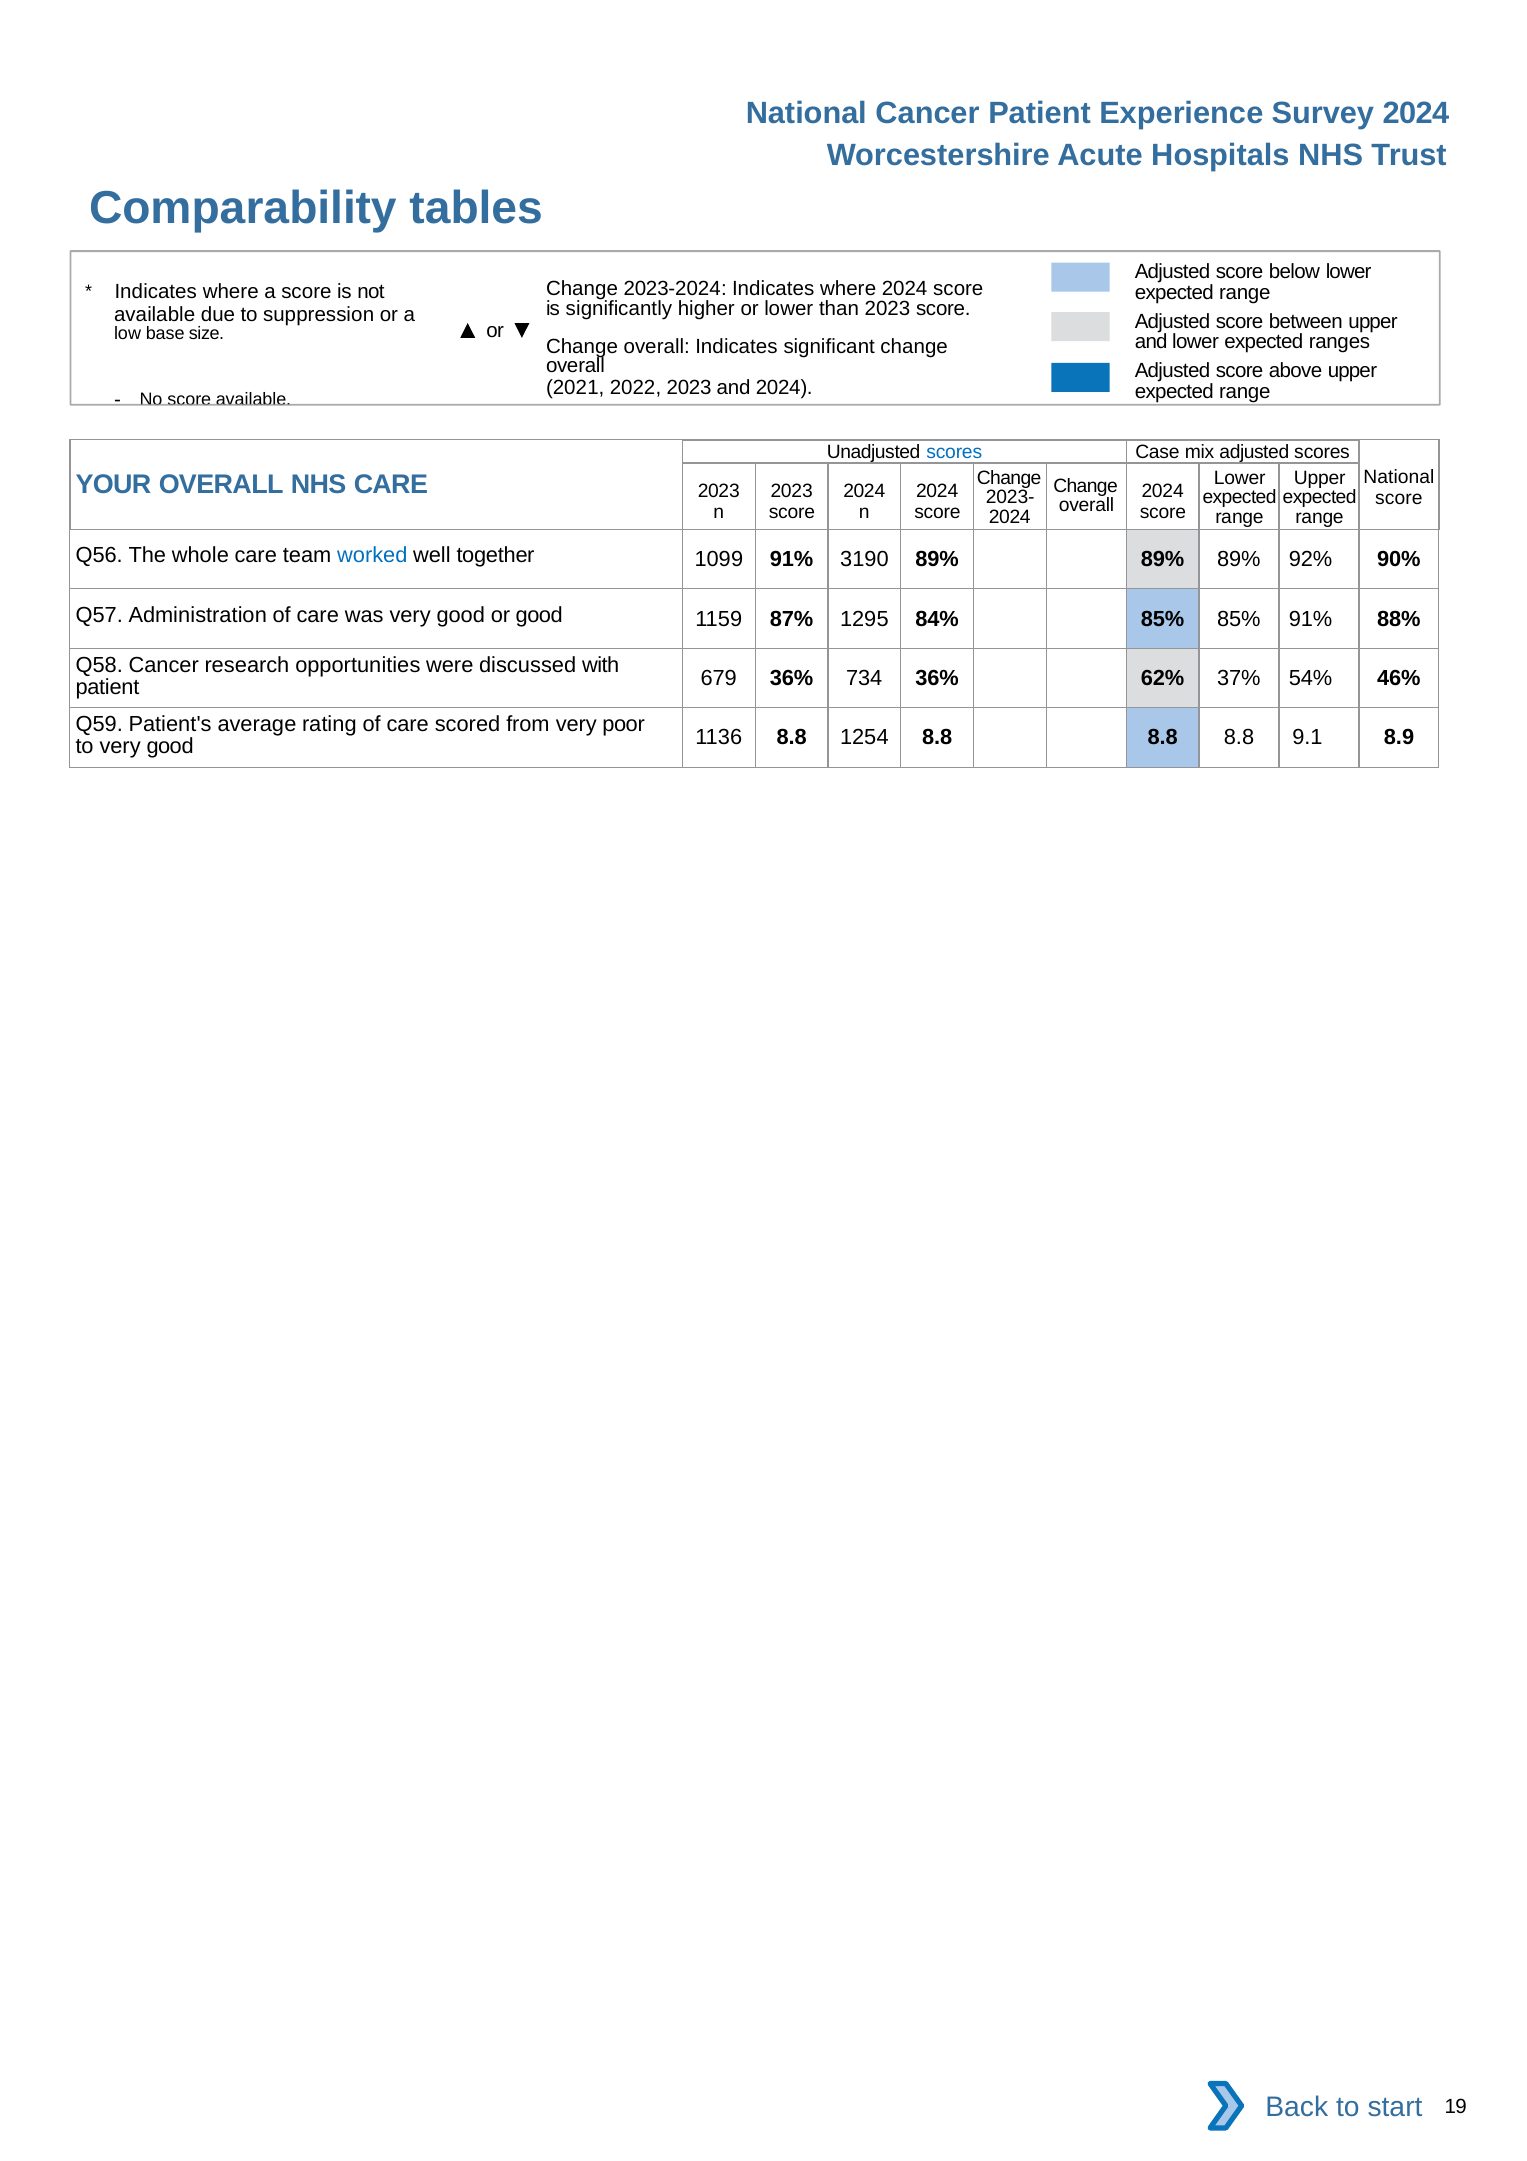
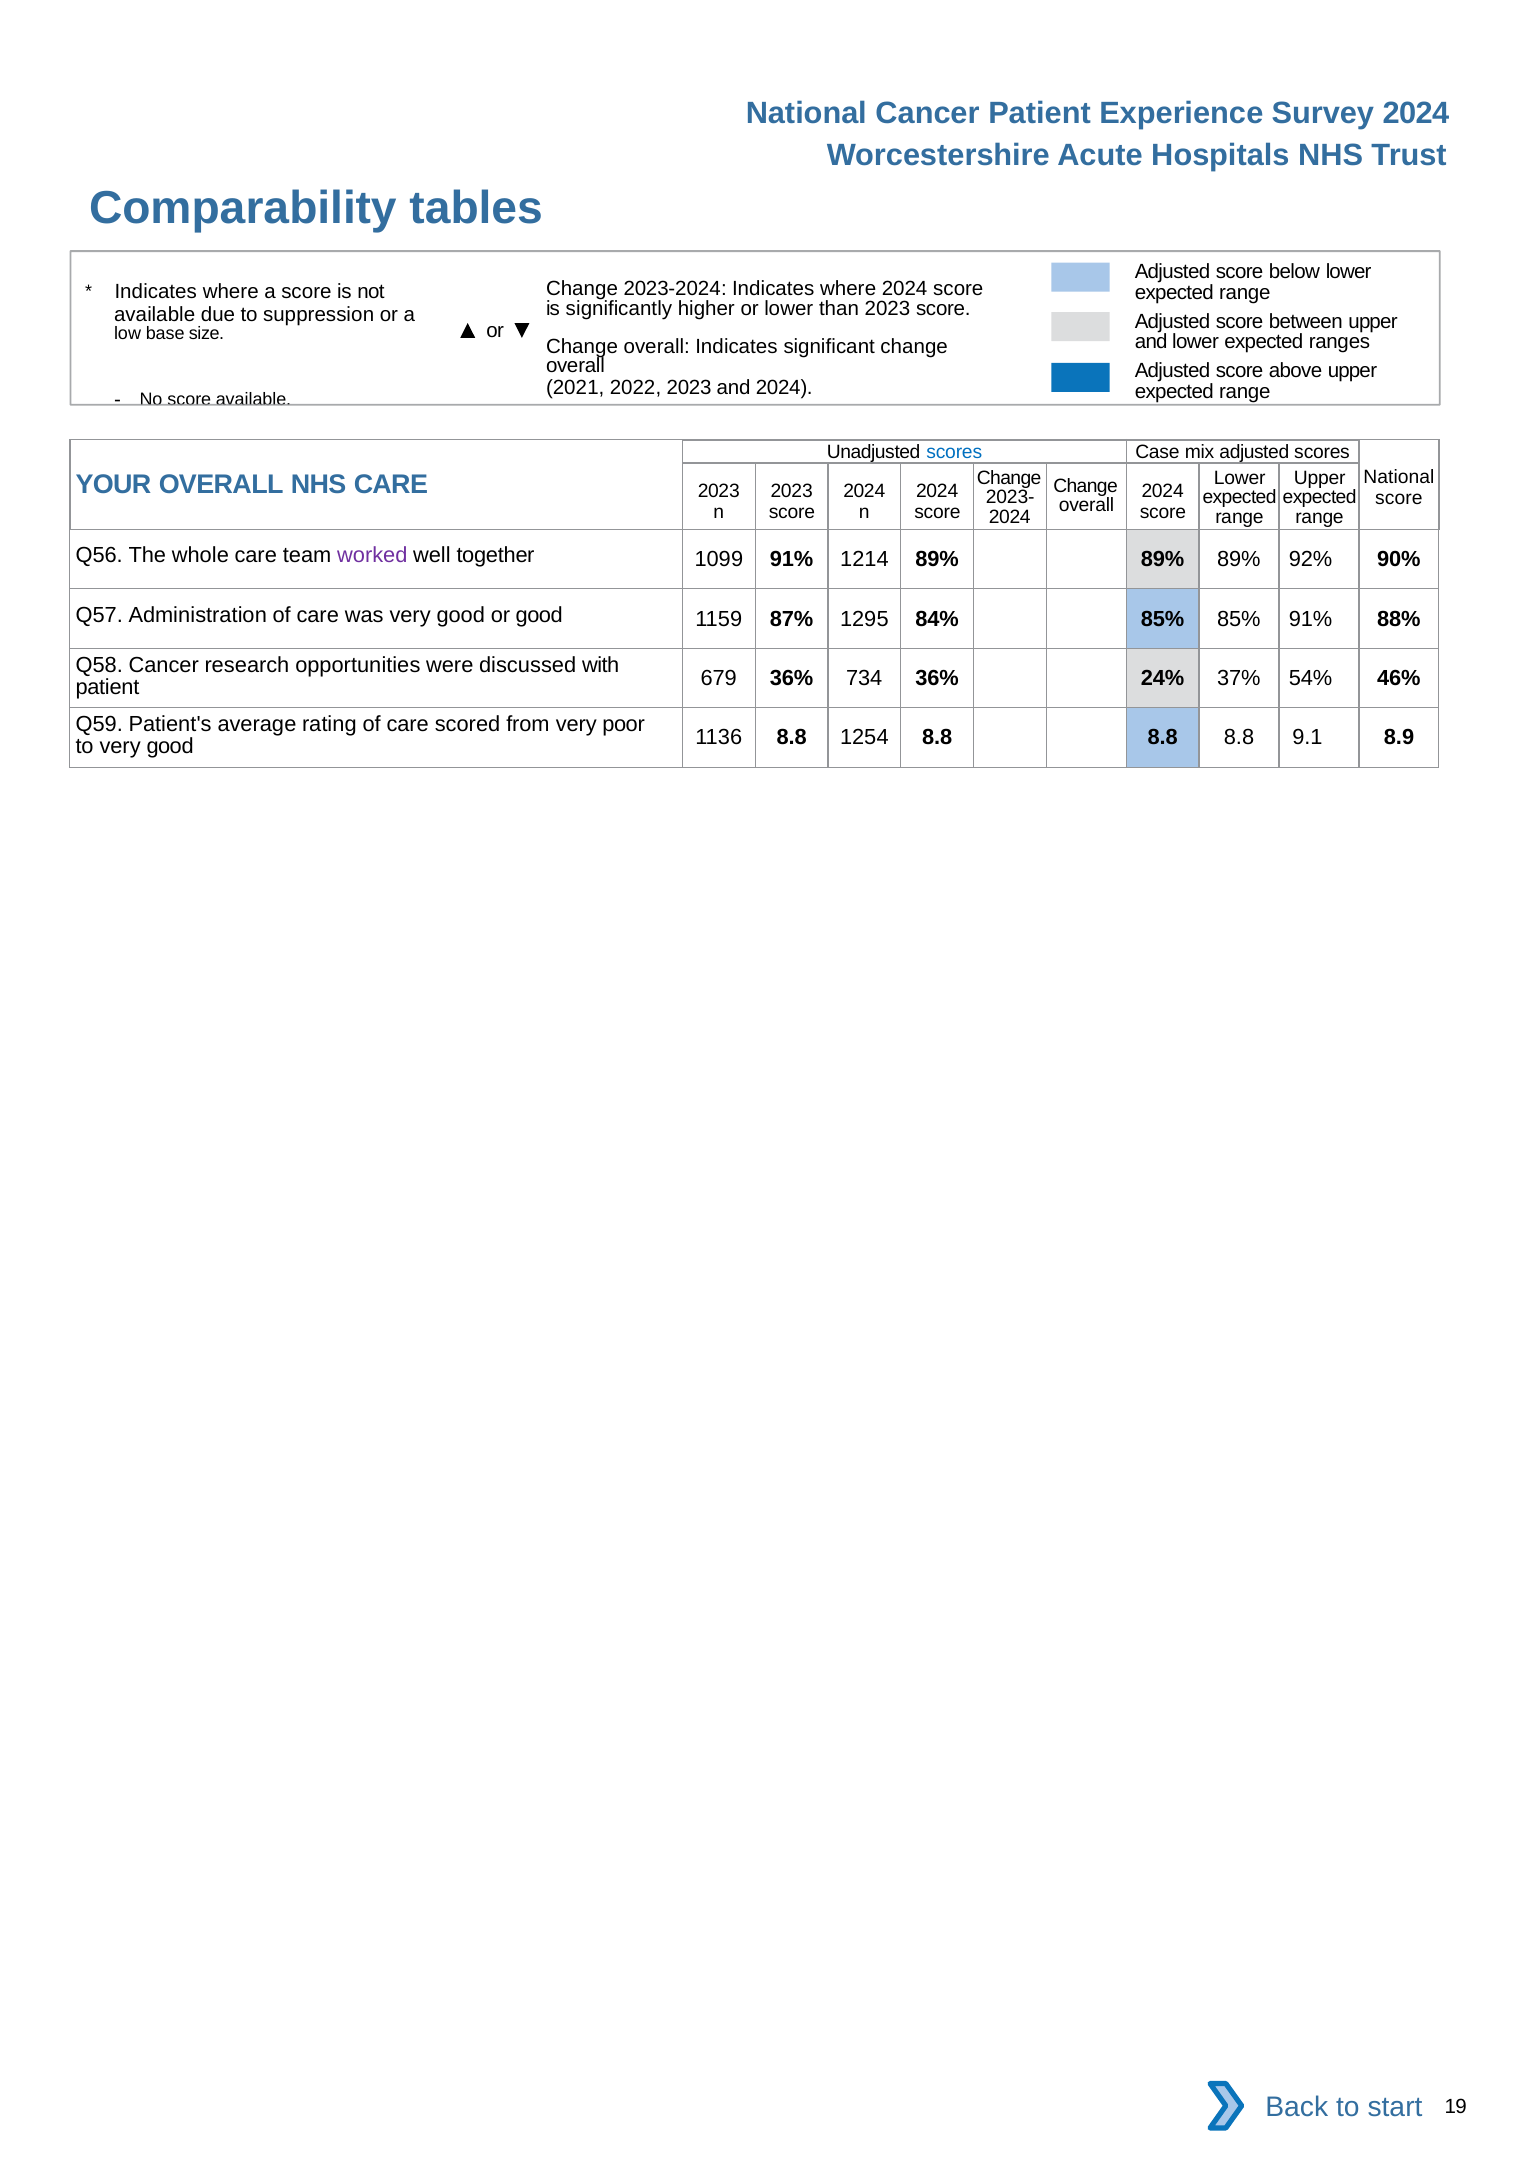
worked colour: blue -> purple
3190: 3190 -> 1214
62%: 62% -> 24%
